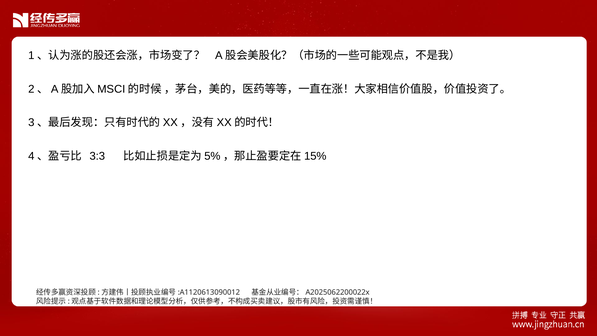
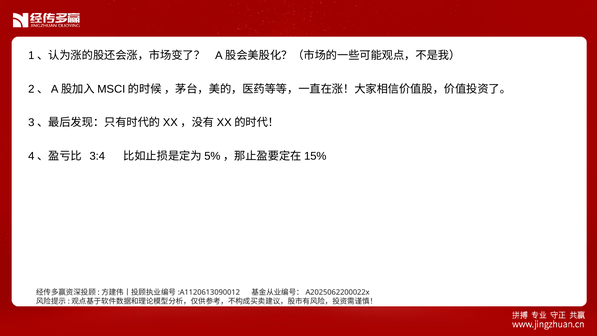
3:3: 3:3 -> 3:4
